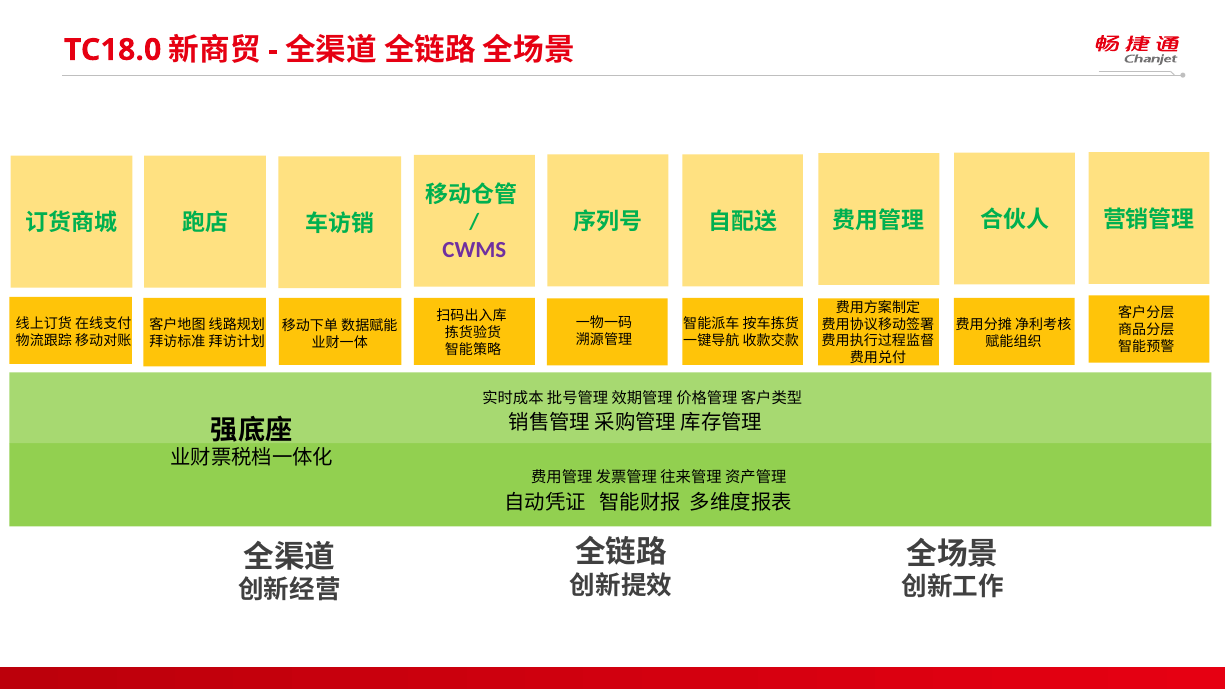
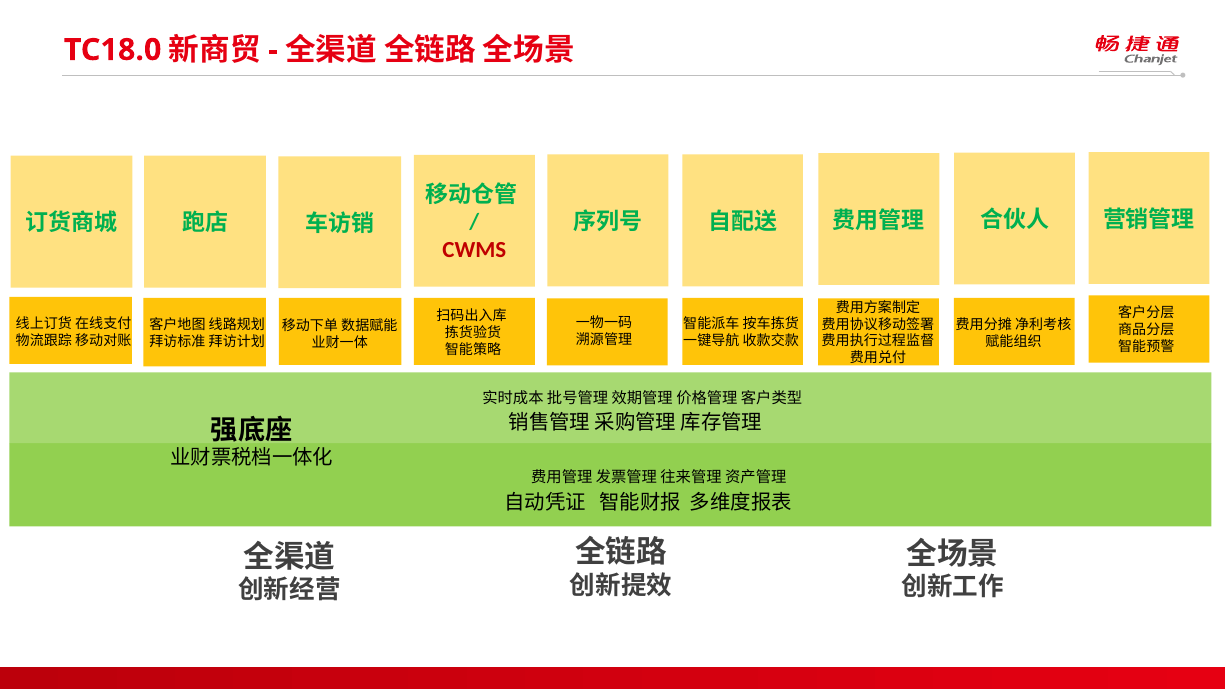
CWMS colour: purple -> red
